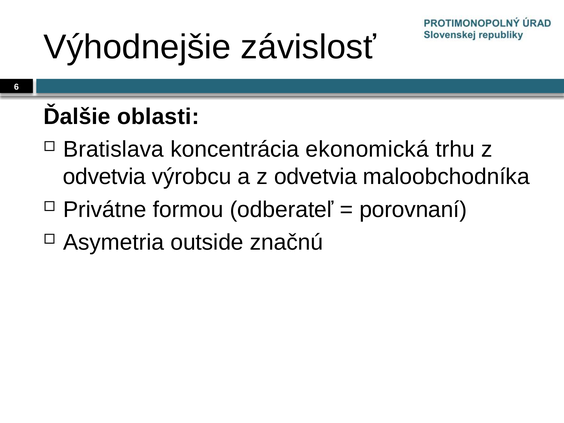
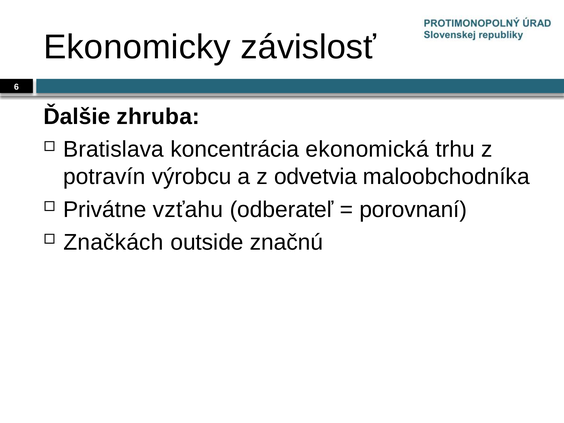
Výhodnejšie: Výhodnejšie -> Ekonomicky
oblasti: oblasti -> zhruba
odvetvia at (104, 177): odvetvia -> potravín
formou: formou -> vzťahu
Asymetria: Asymetria -> Značkách
